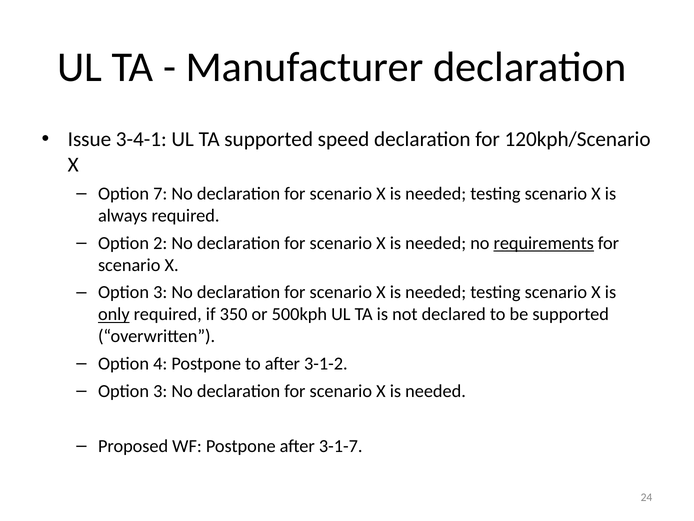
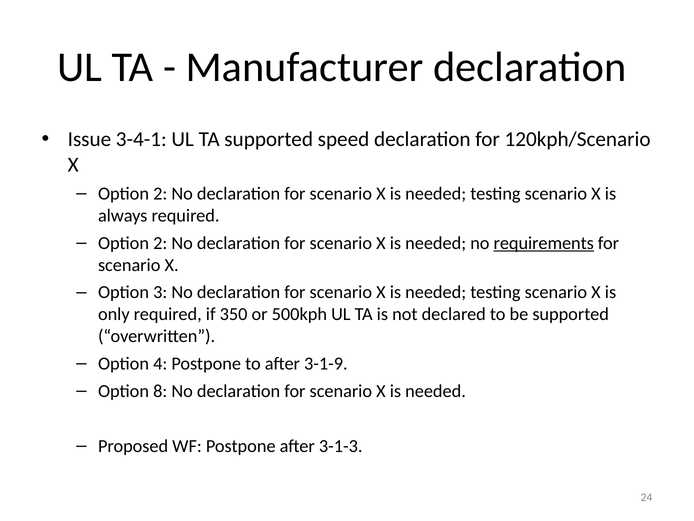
7 at (160, 193): 7 -> 2
only underline: present -> none
3-1-2: 3-1-2 -> 3-1-9
3 at (160, 391): 3 -> 8
3-1-7: 3-1-7 -> 3-1-3
